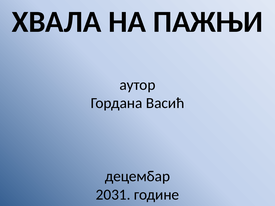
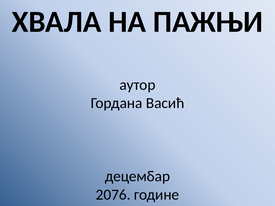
2031: 2031 -> 2076
